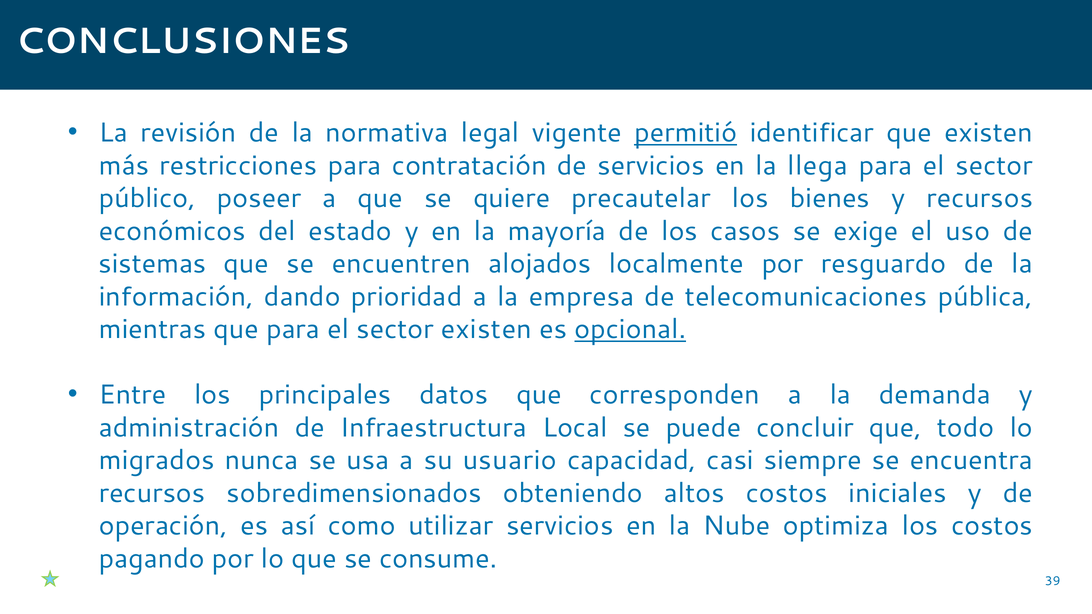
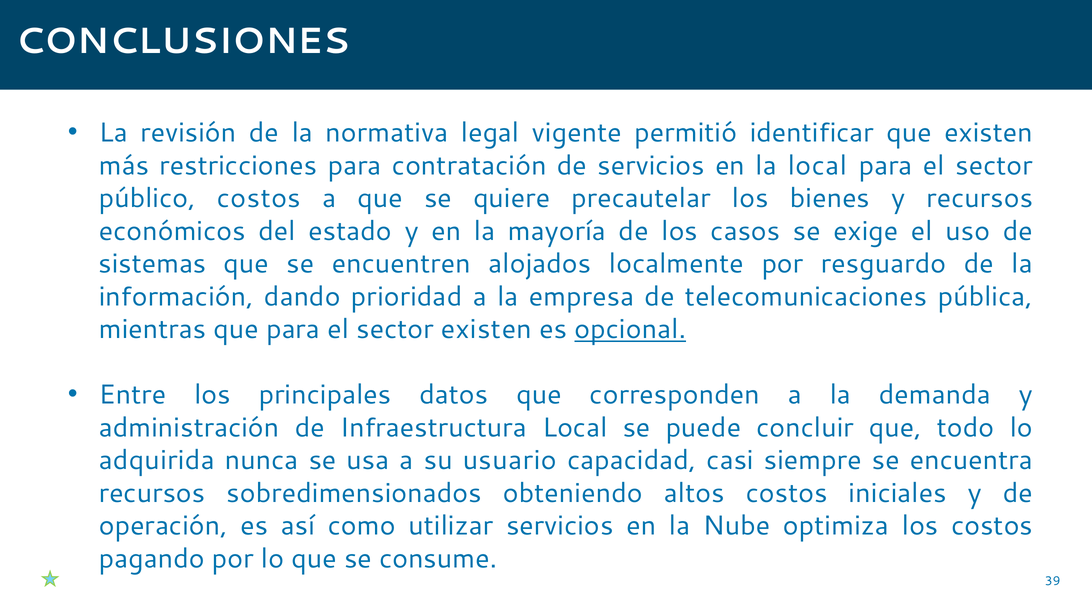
permitió underline: present -> none
la llega: llega -> local
público poseer: poseer -> costos
migrados: migrados -> adquirida
